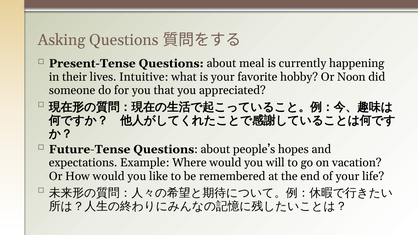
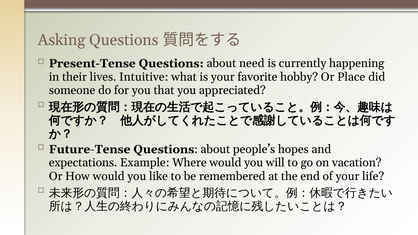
meal: meal -> need
Noon: Noon -> Place
